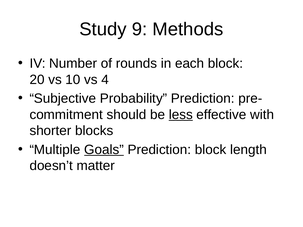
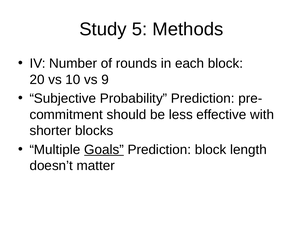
9: 9 -> 5
4: 4 -> 9
less underline: present -> none
